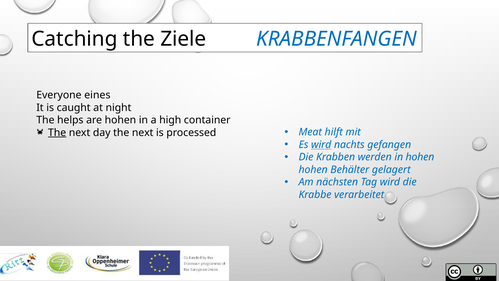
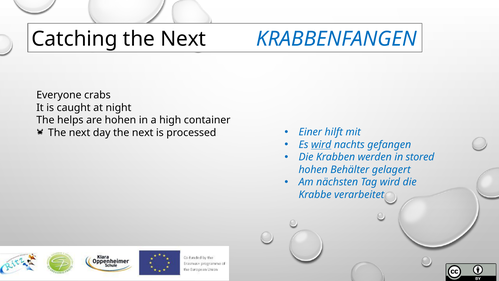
Catching the Ziele: Ziele -> Next
eines: eines -> crabs
The at (57, 132) underline: present -> none
Meat: Meat -> Einer
in hohen: hohen -> stored
